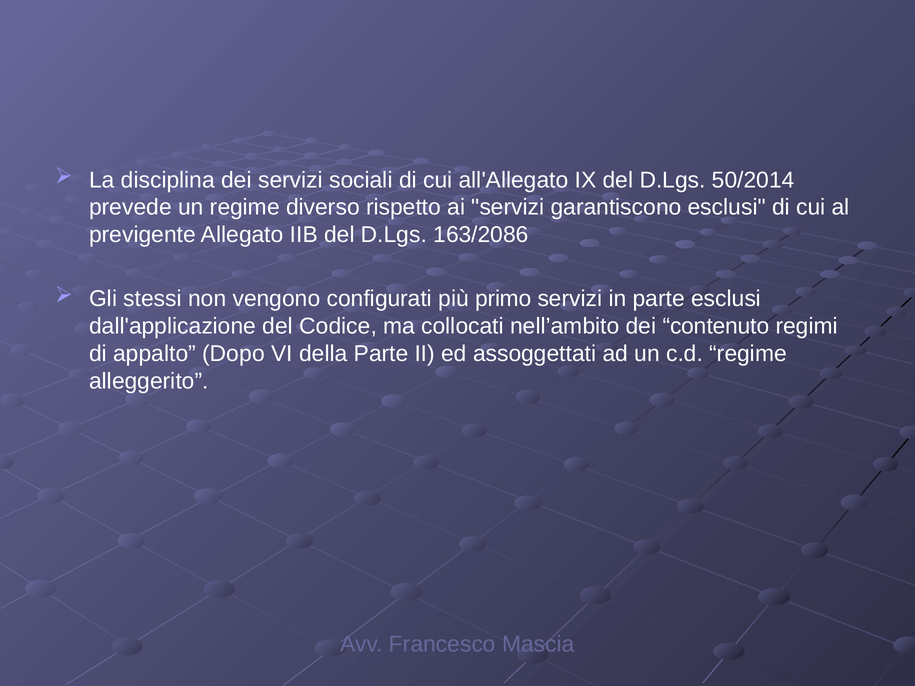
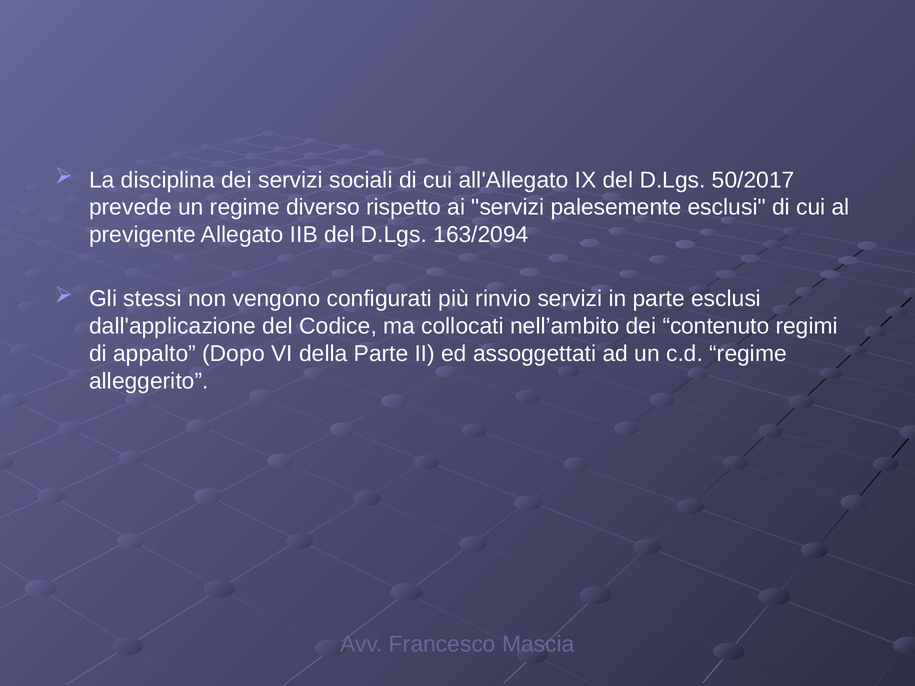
50/2014: 50/2014 -> 50/2017
garantiscono: garantiscono -> palesemente
163/2086: 163/2086 -> 163/2094
primo: primo -> rinvio
